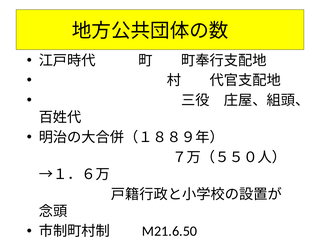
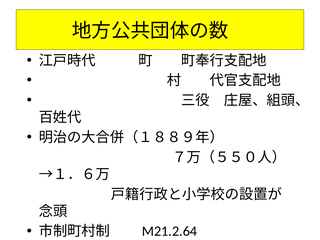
M21.6.50: M21.6.50 -> M21.2.64
